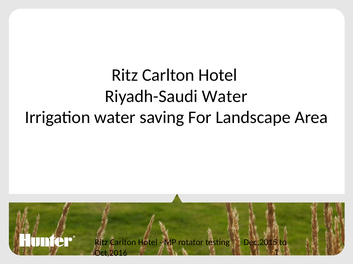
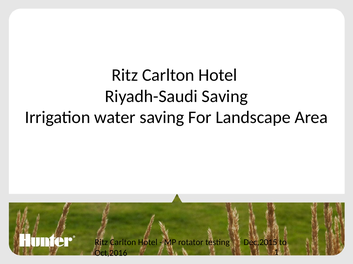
Riyadh-Saudi Water: Water -> Saving
